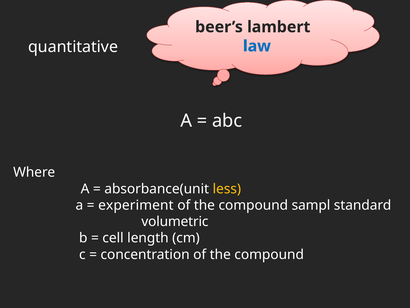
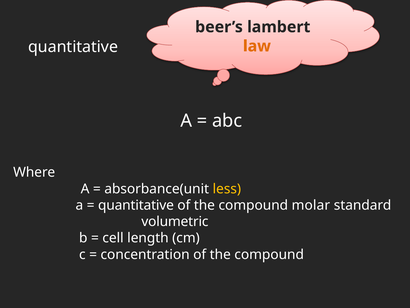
law colour: blue -> orange
experiment at (136, 205): experiment -> quantitative
sampl: sampl -> molar
